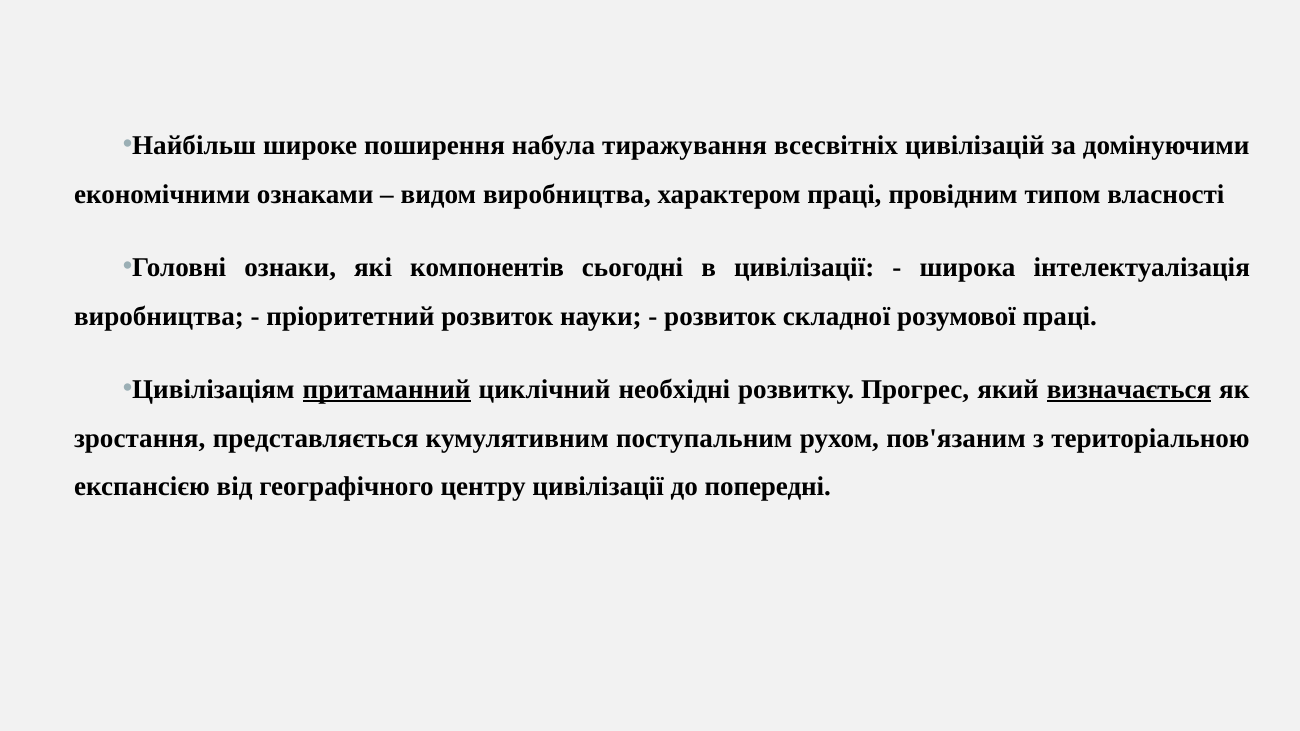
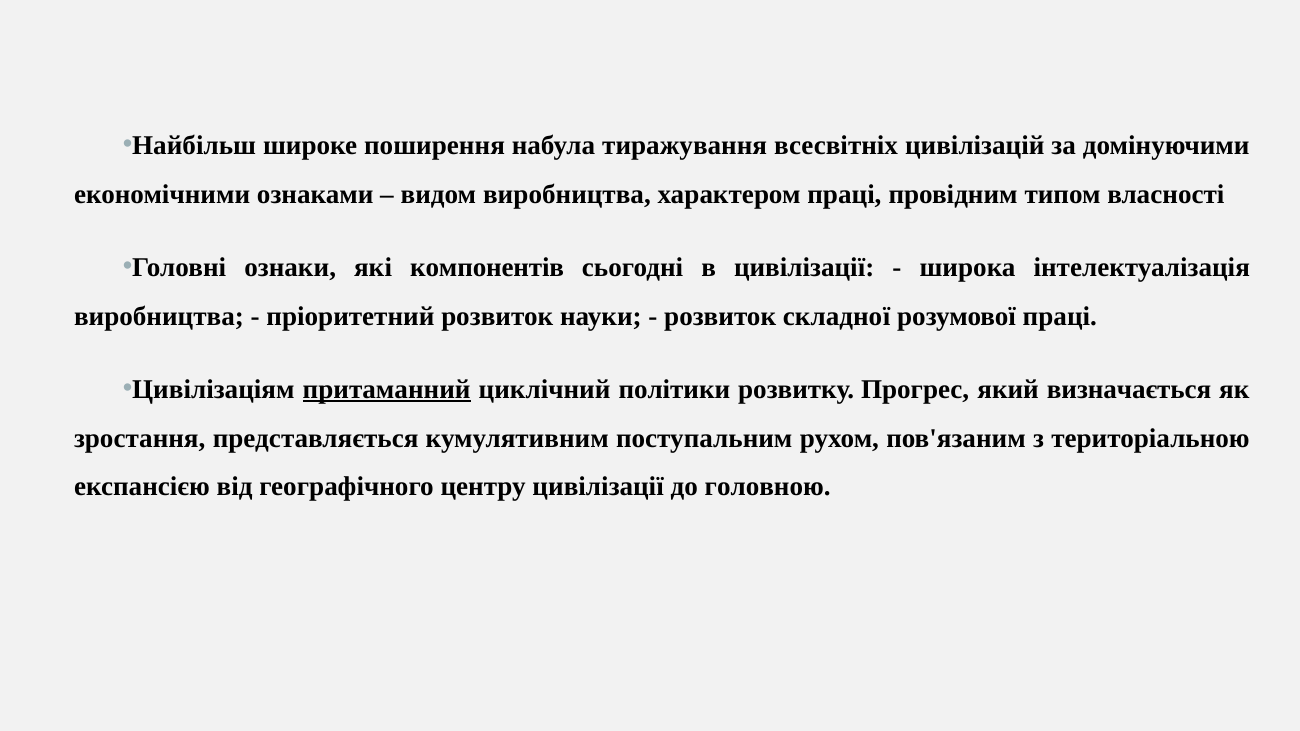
необхідні: необхідні -> політики
визначається underline: present -> none
попередні: попередні -> головною
